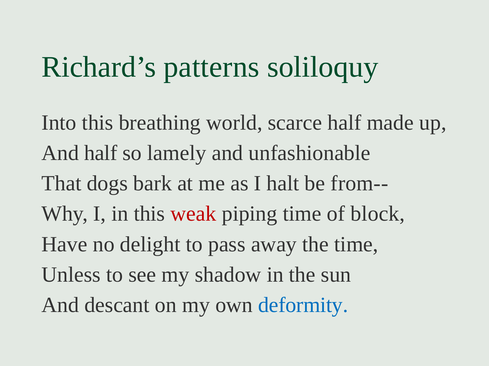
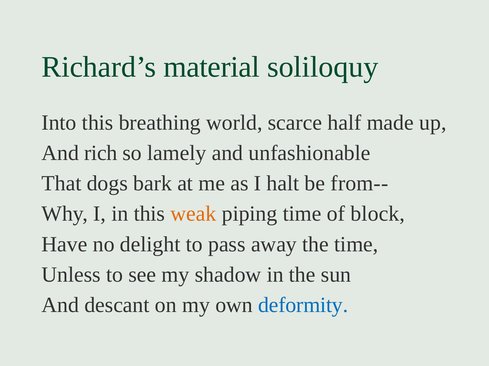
patterns: patterns -> material
And half: half -> rich
weak colour: red -> orange
